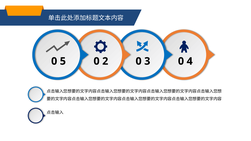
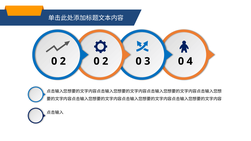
5 at (63, 61): 5 -> 2
